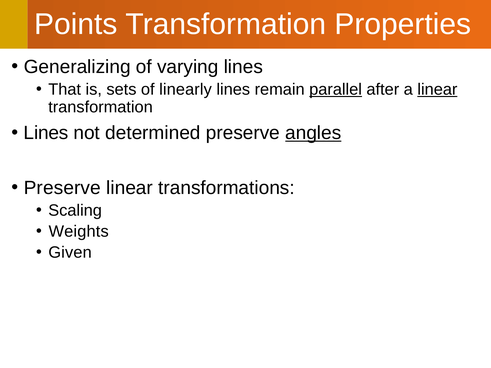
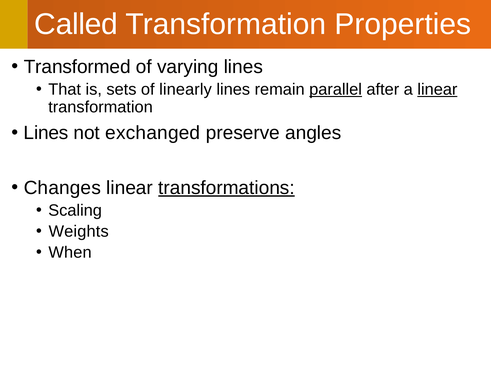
Points: Points -> Called
Generalizing: Generalizing -> Transformed
determined: determined -> exchanged
angles underline: present -> none
Preserve at (62, 188): Preserve -> Changes
transformations underline: none -> present
Given: Given -> When
